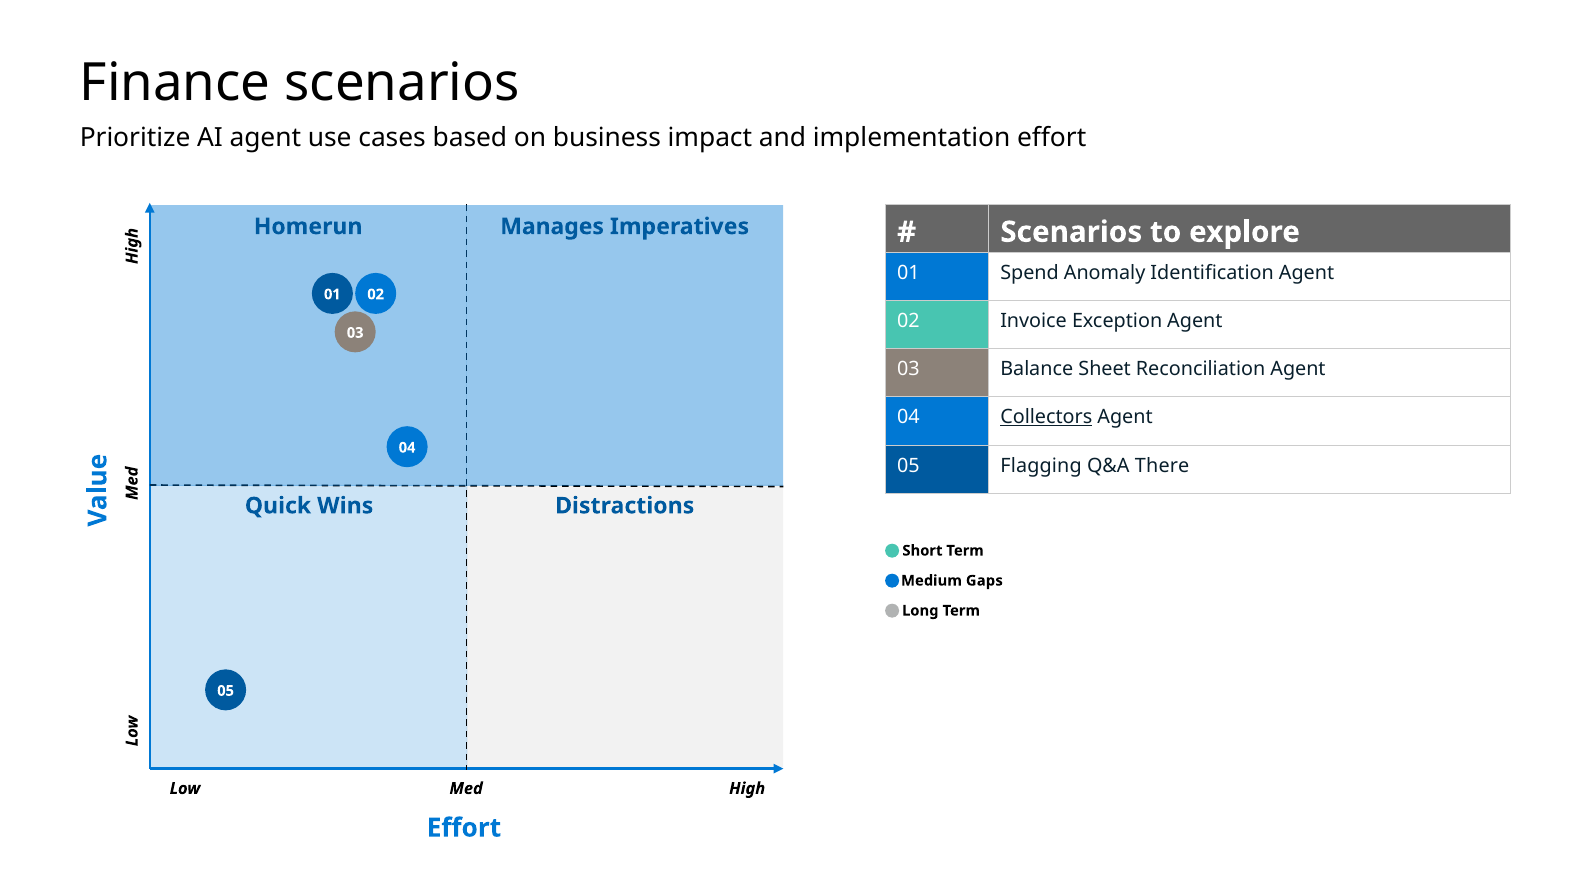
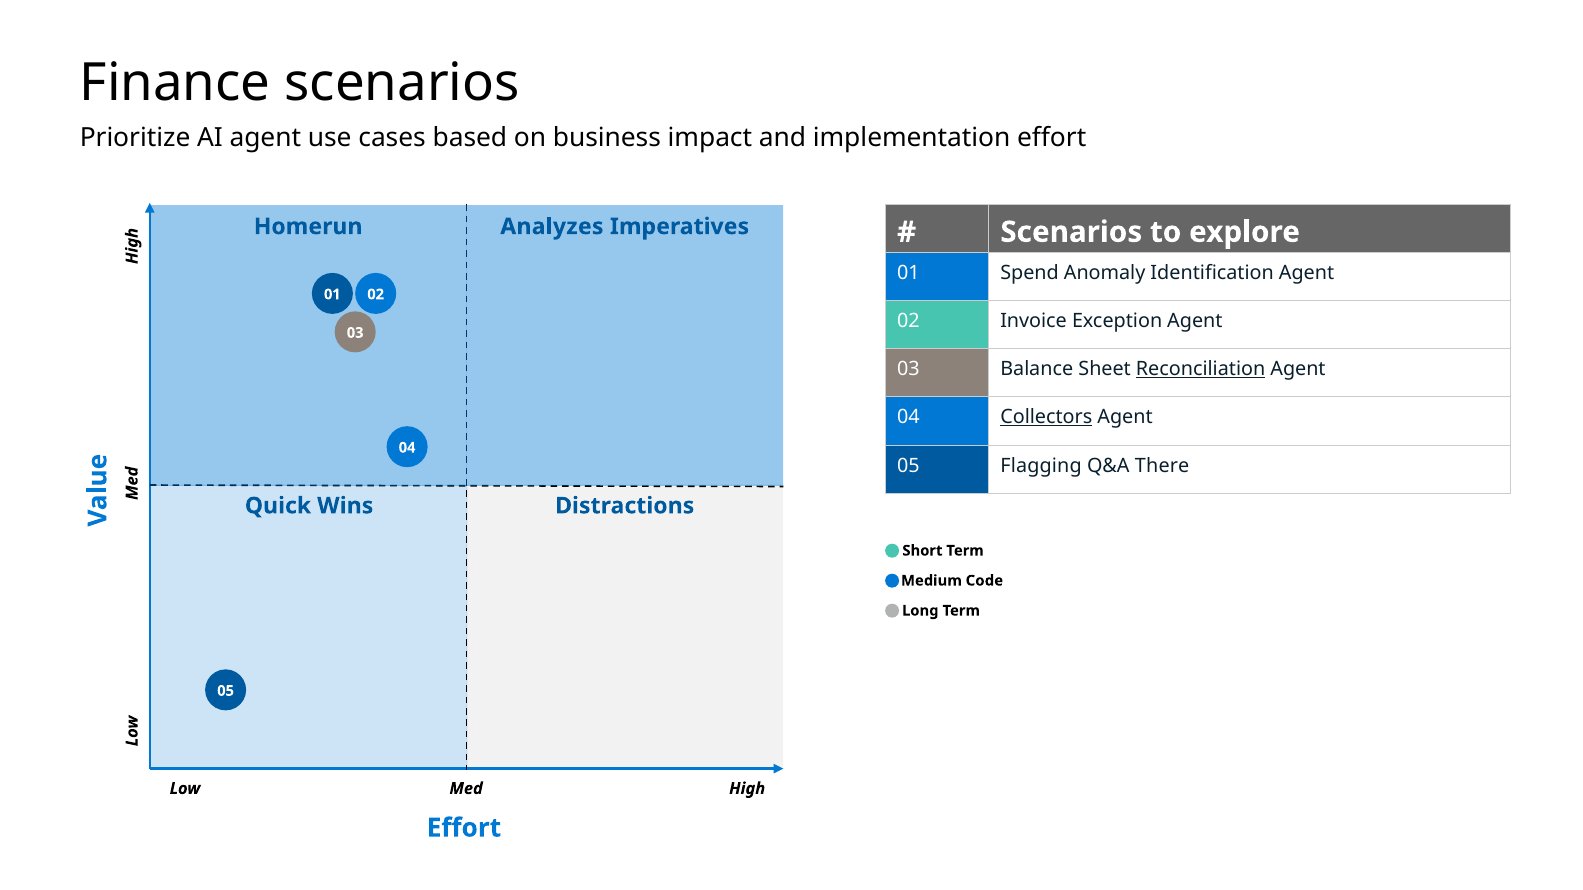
Manages: Manages -> Analyzes
Reconciliation underline: none -> present
Gaps: Gaps -> Code
